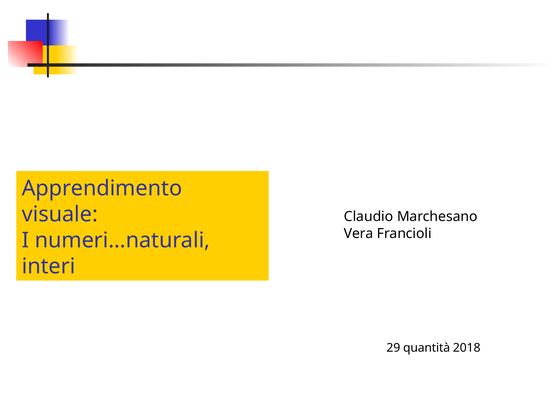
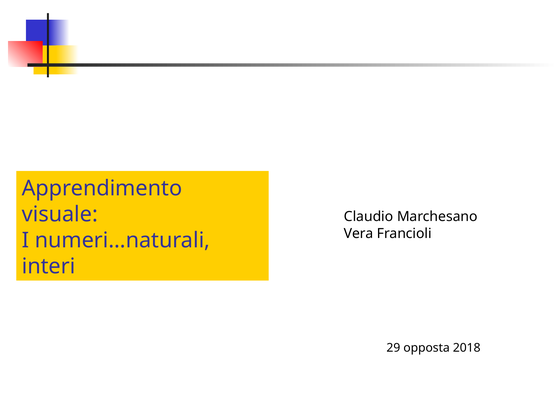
quantità: quantità -> opposta
